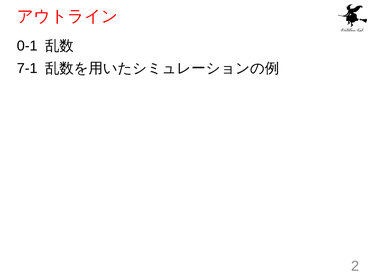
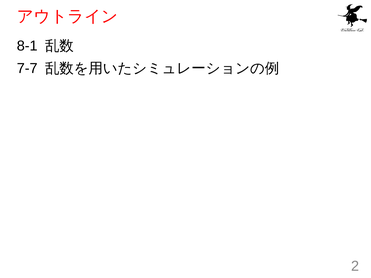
0-1: 0-1 -> 8-1
7-1: 7-1 -> 7-7
